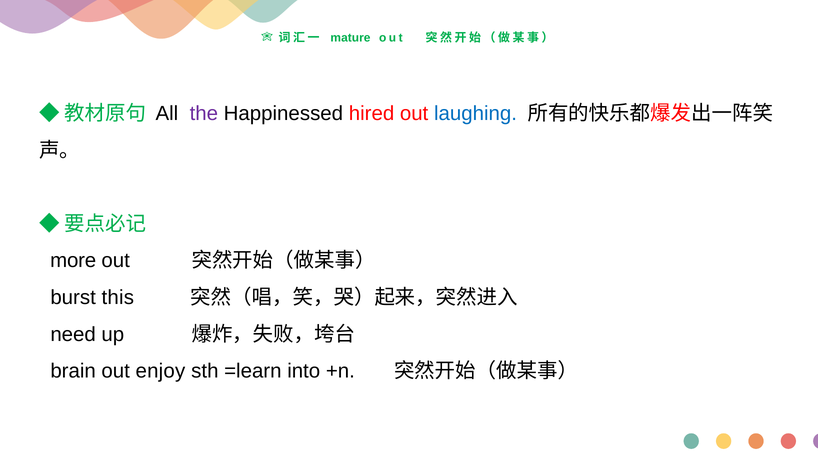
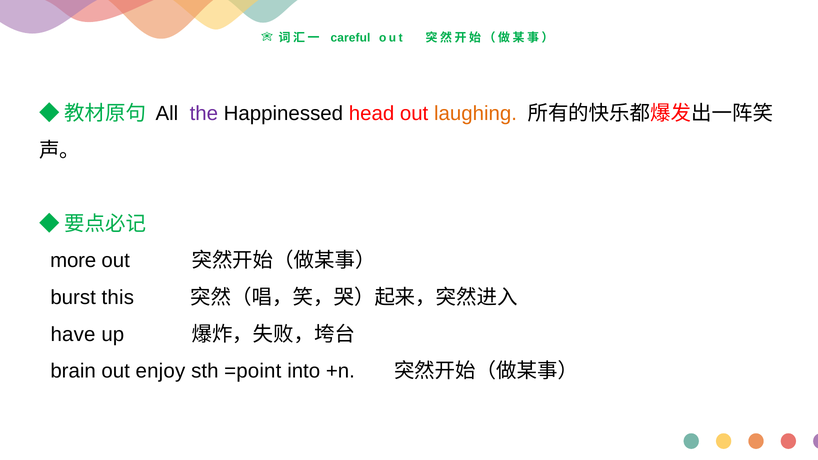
mature: mature -> careful
hired: hired -> head
laughing colour: blue -> orange
need: need -> have
=learn: =learn -> =point
